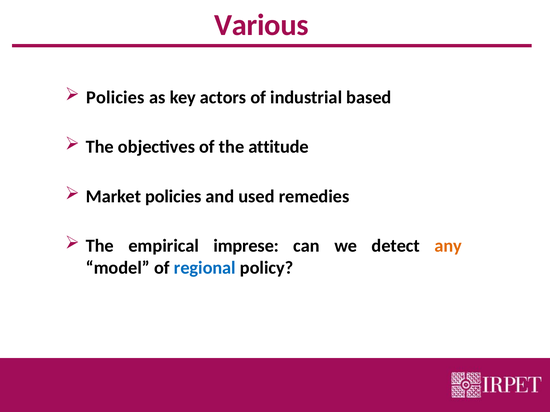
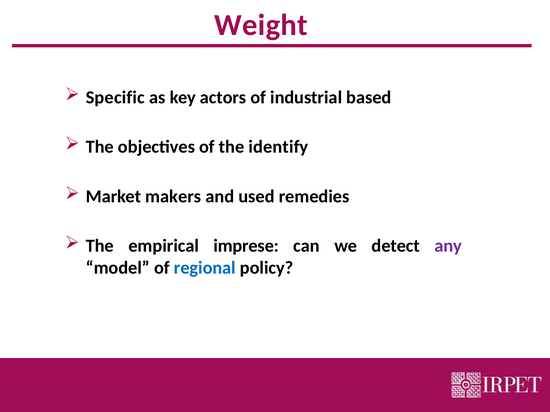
Various: Various -> Weight
Policies at (115, 98): Policies -> Specific
attitude: attitude -> identify
Market policies: policies -> makers
any colour: orange -> purple
